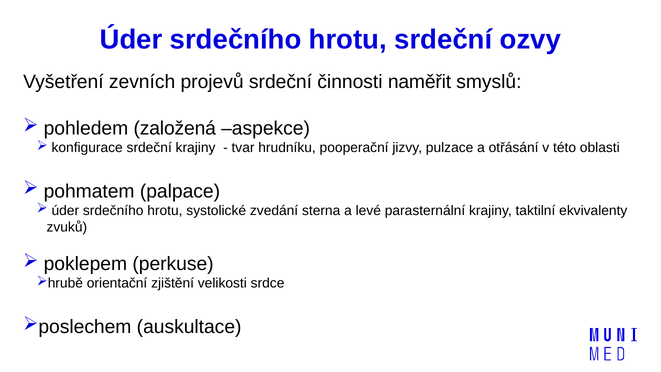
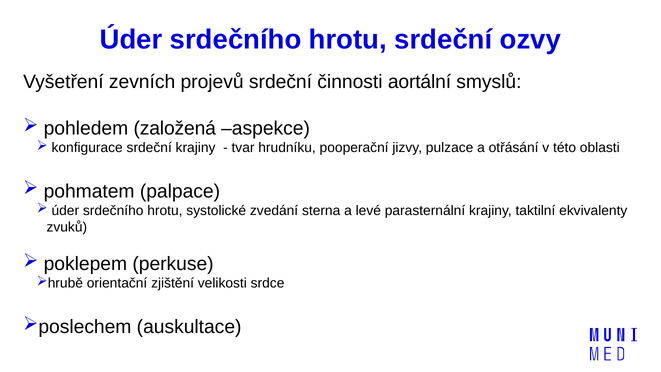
naměřit: naměřit -> aortální
